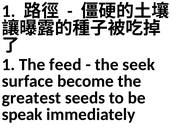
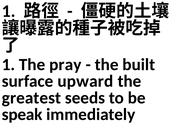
feed: feed -> pray
seek: seek -> built
become: become -> upward
